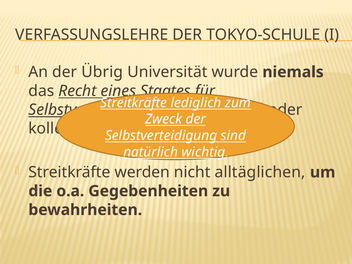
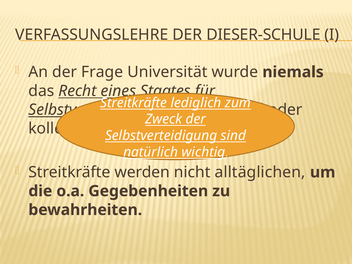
TOKYO-SCHULE: TOKYO-SCHULE -> DIESER-SCHULE
der Übrig: Übrig -> Frage
